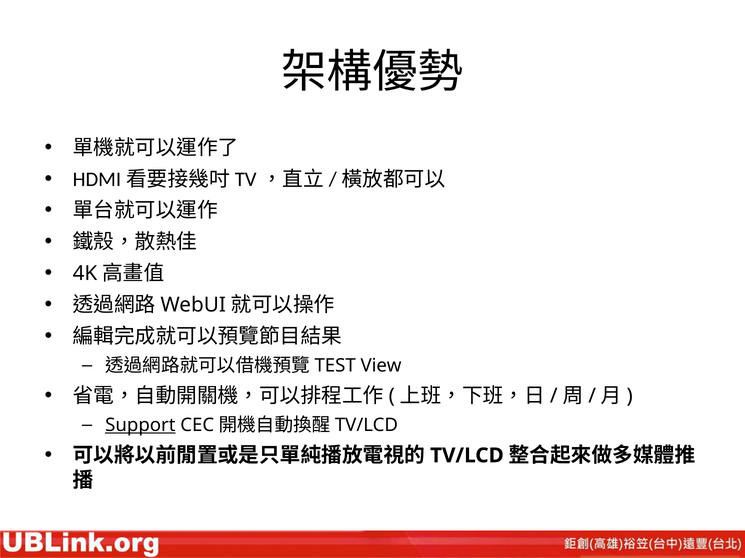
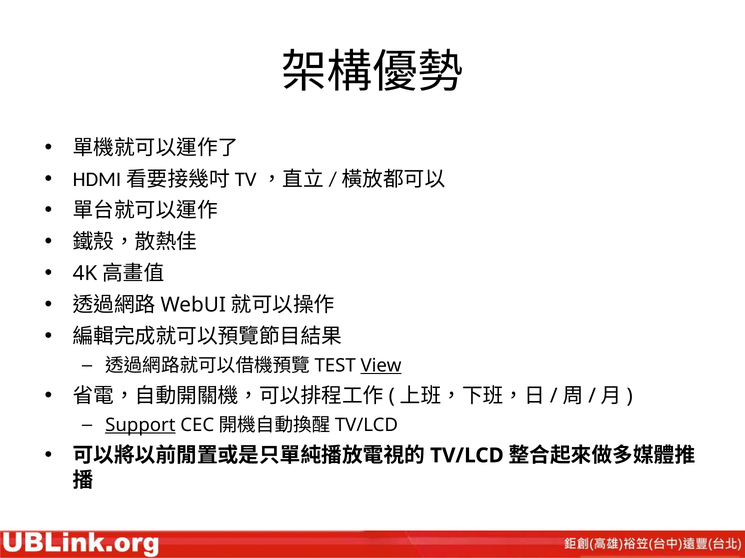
View underline: none -> present
